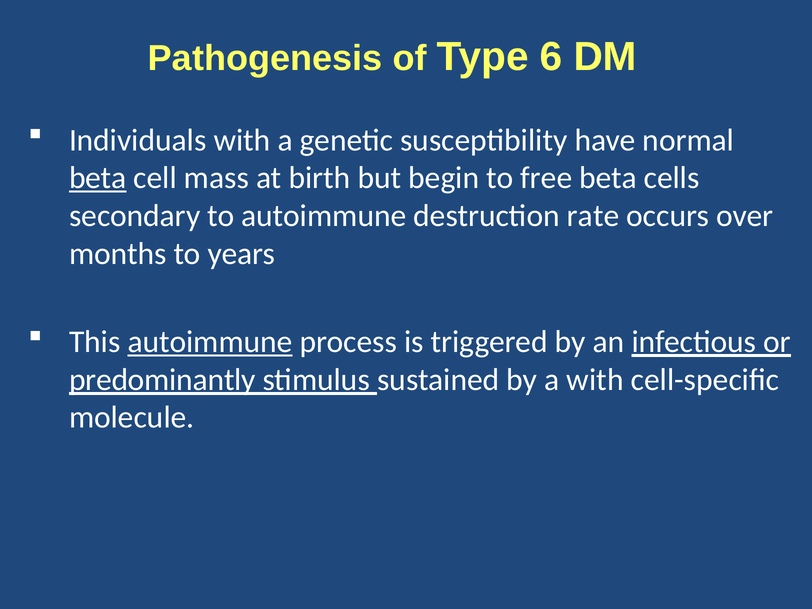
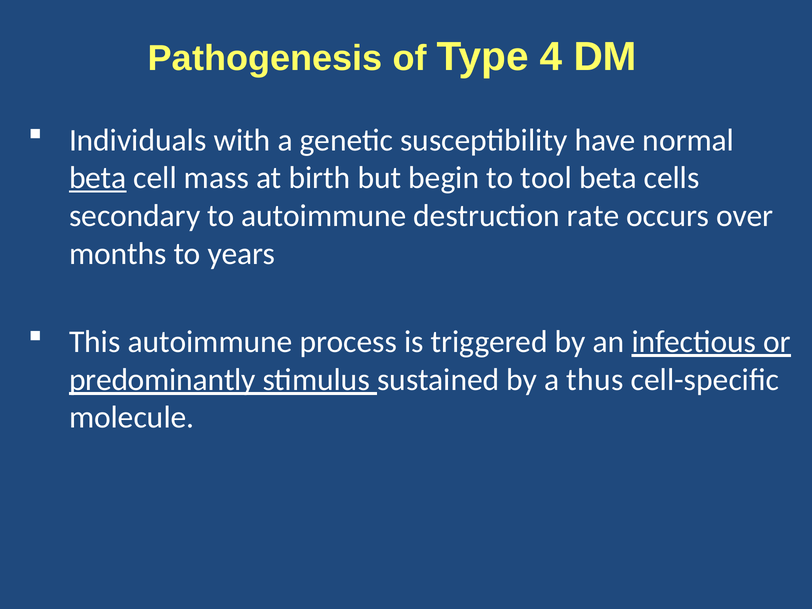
6: 6 -> 4
free: free -> tool
autoimmune at (210, 342) underline: present -> none
a with: with -> thus
